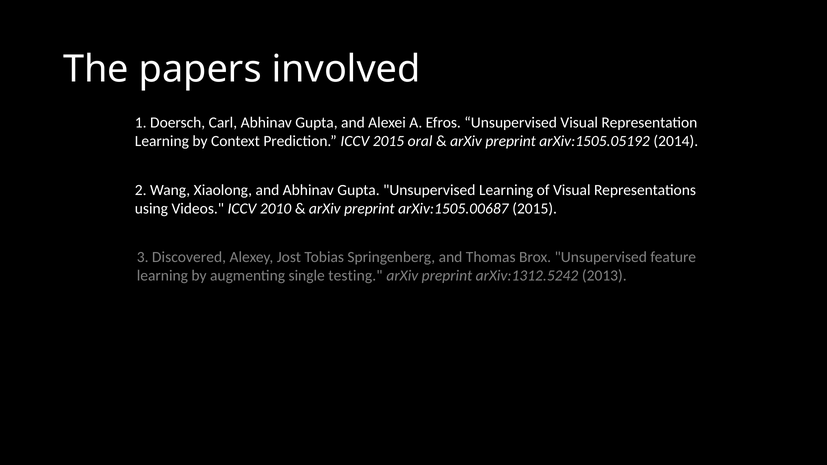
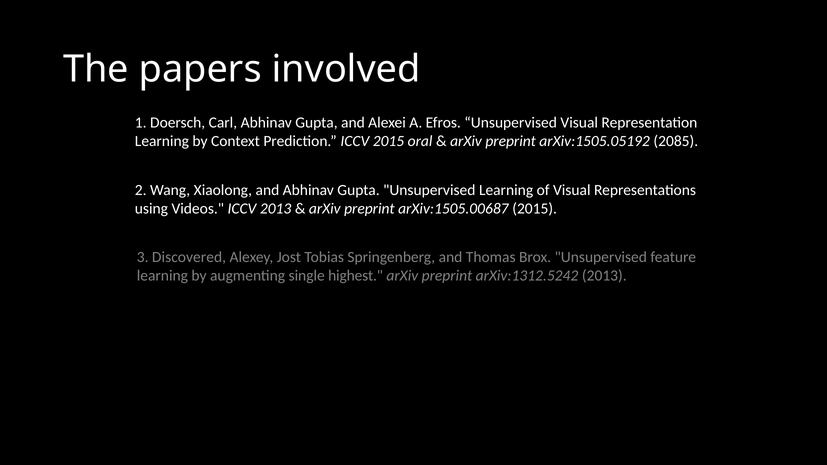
2014: 2014 -> 2085
ICCV 2010: 2010 -> 2013
testing: testing -> highest
